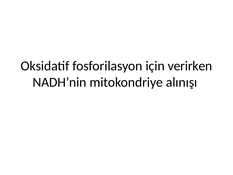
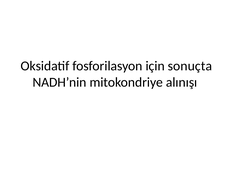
verirken: verirken -> sonuçta
